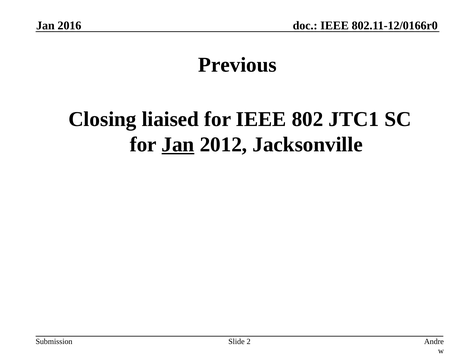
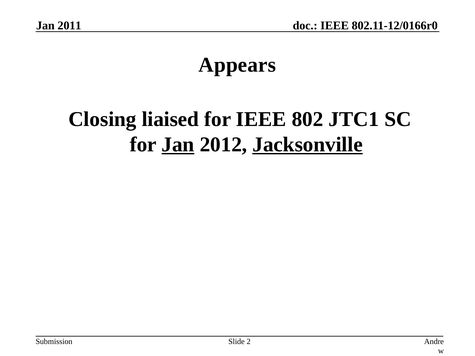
2016: 2016 -> 2011
Previous: Previous -> Appears
Jacksonville underline: none -> present
